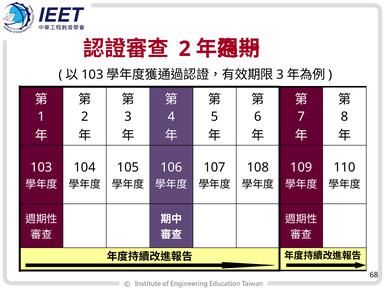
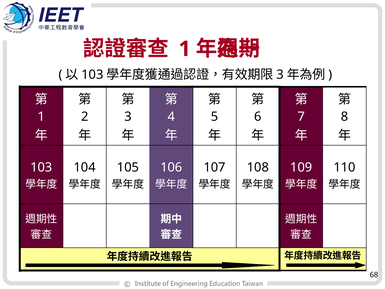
2 at (185, 49): 2 -> 1
